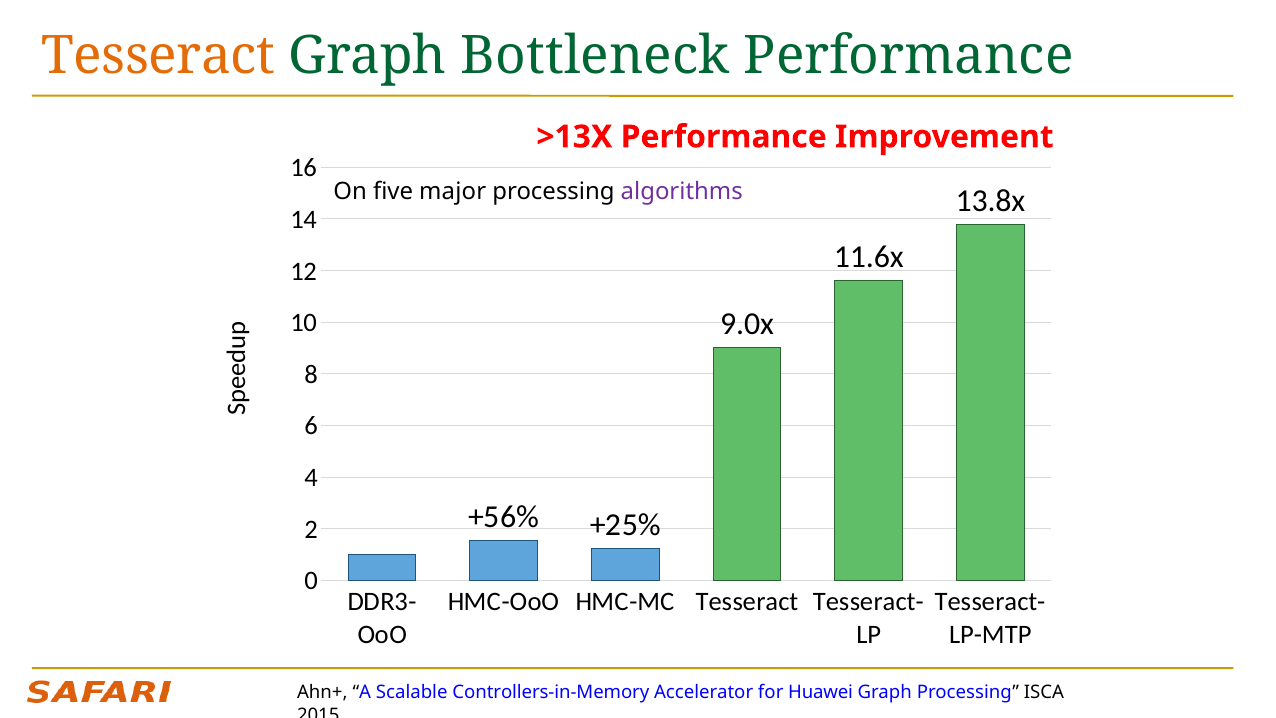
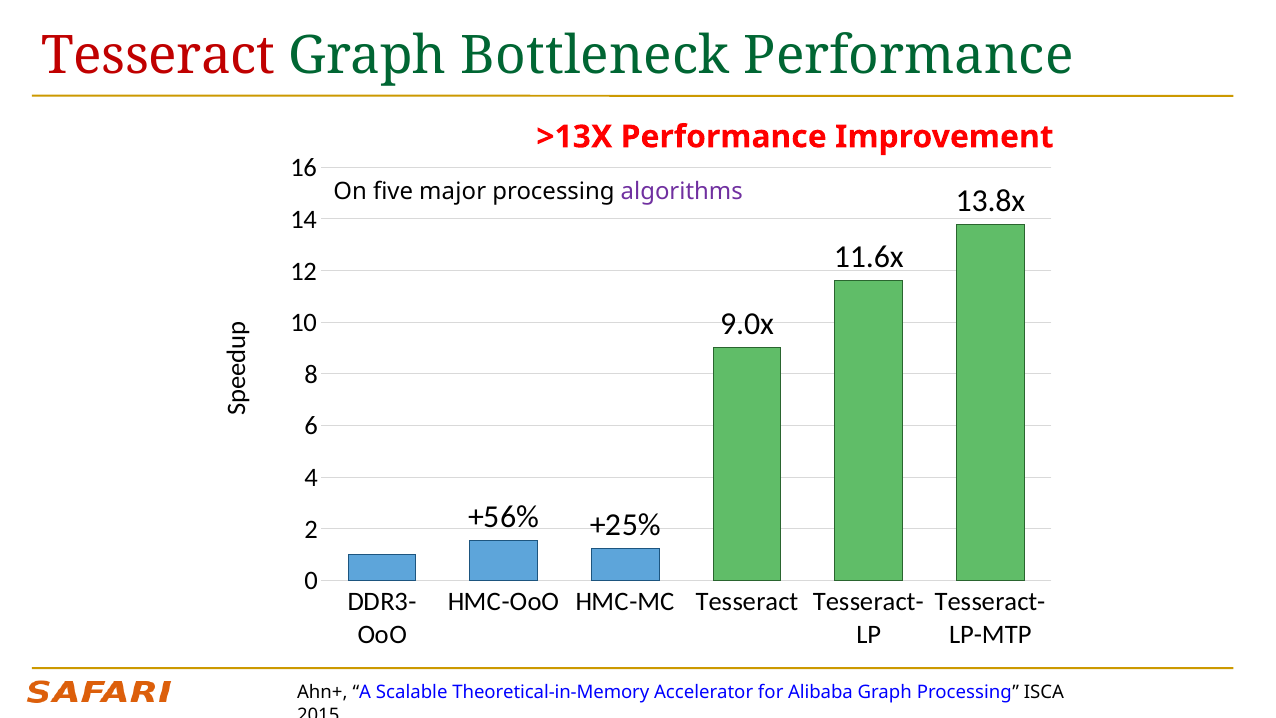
Tesseract at (158, 56) colour: orange -> red
Controllers-in-Memory: Controllers-in-Memory -> Theoretical-in-Memory
Huawei: Huawei -> Alibaba
